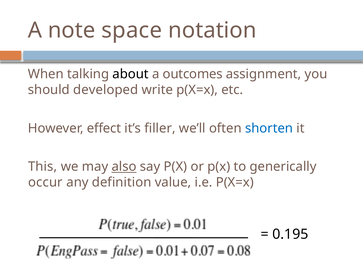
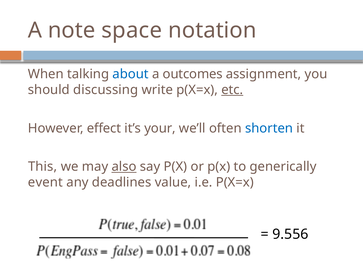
about colour: black -> blue
developed: developed -> discussing
etc underline: none -> present
filler: filler -> your
occur: occur -> event
definition: definition -> deadlines
0.195: 0.195 -> 9.556
